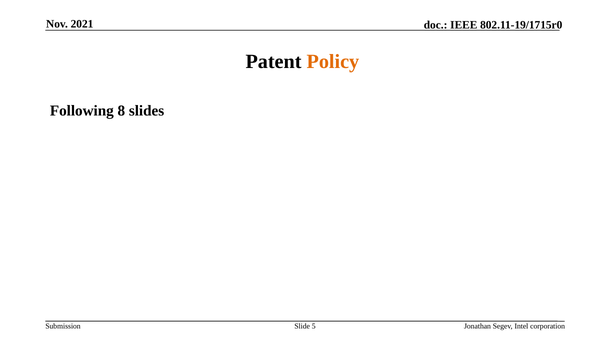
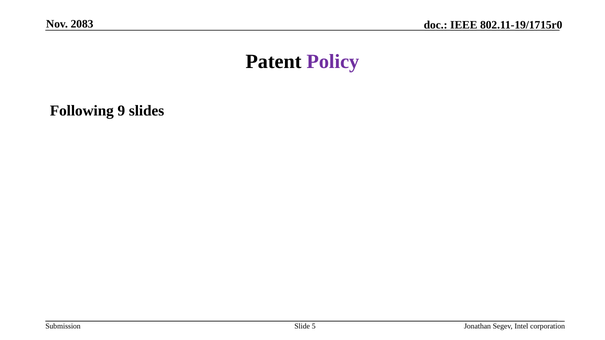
2021: 2021 -> 2083
Policy colour: orange -> purple
8: 8 -> 9
